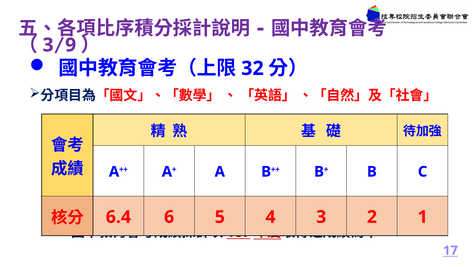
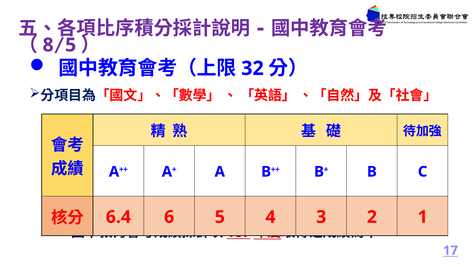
3 at (48, 45): 3 -> 8
9 at (71, 45): 9 -> 5
